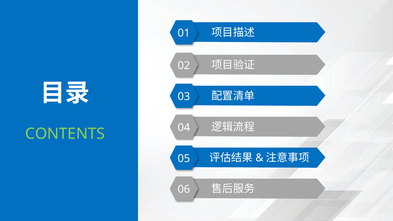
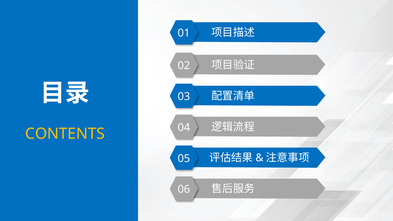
CONTENTS colour: light green -> yellow
